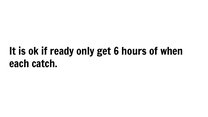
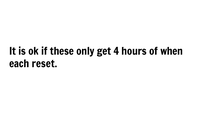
ready: ready -> these
6: 6 -> 4
catch: catch -> reset
